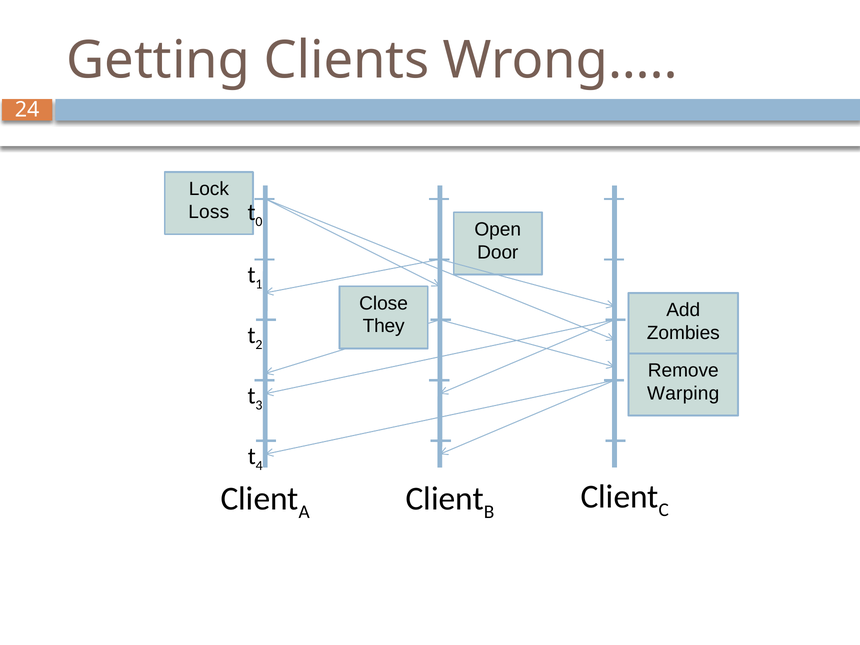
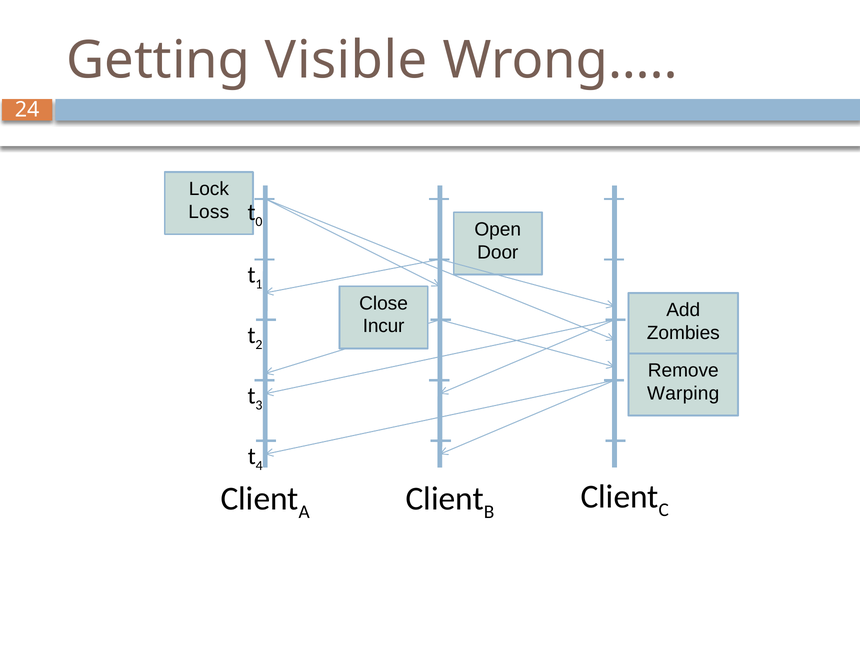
Clients: Clients -> Visible
They: They -> Incur
